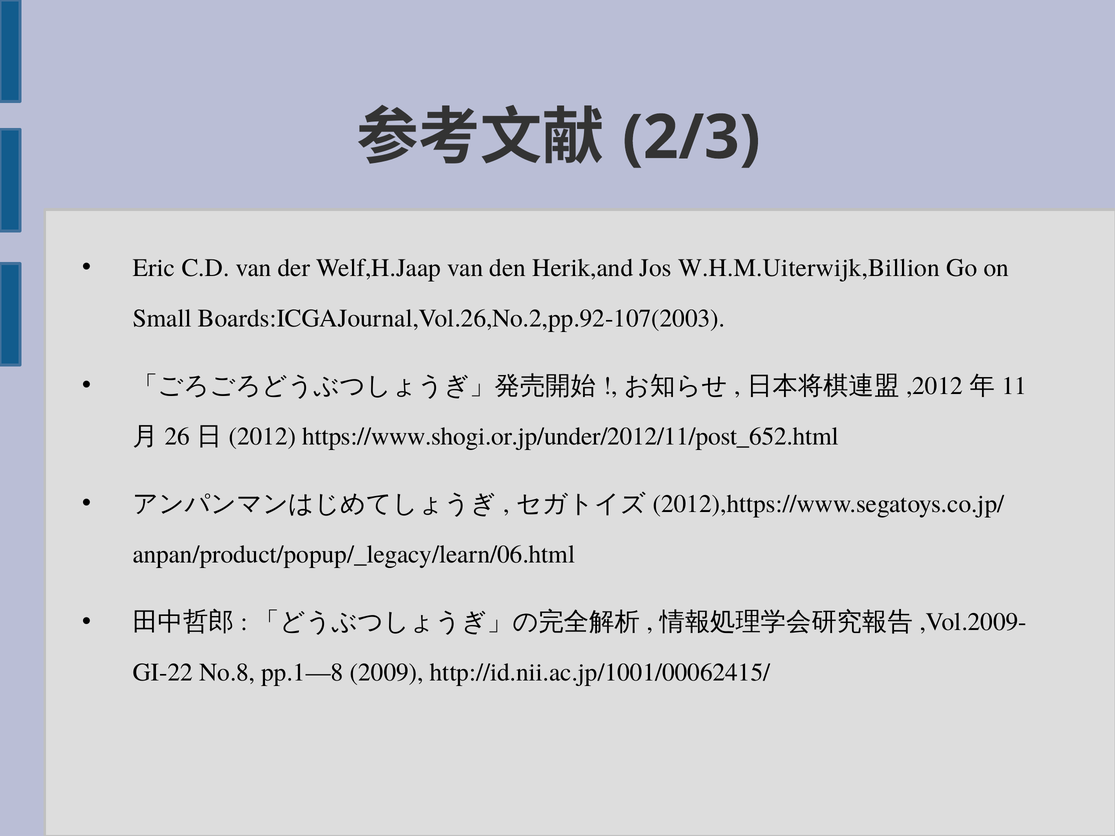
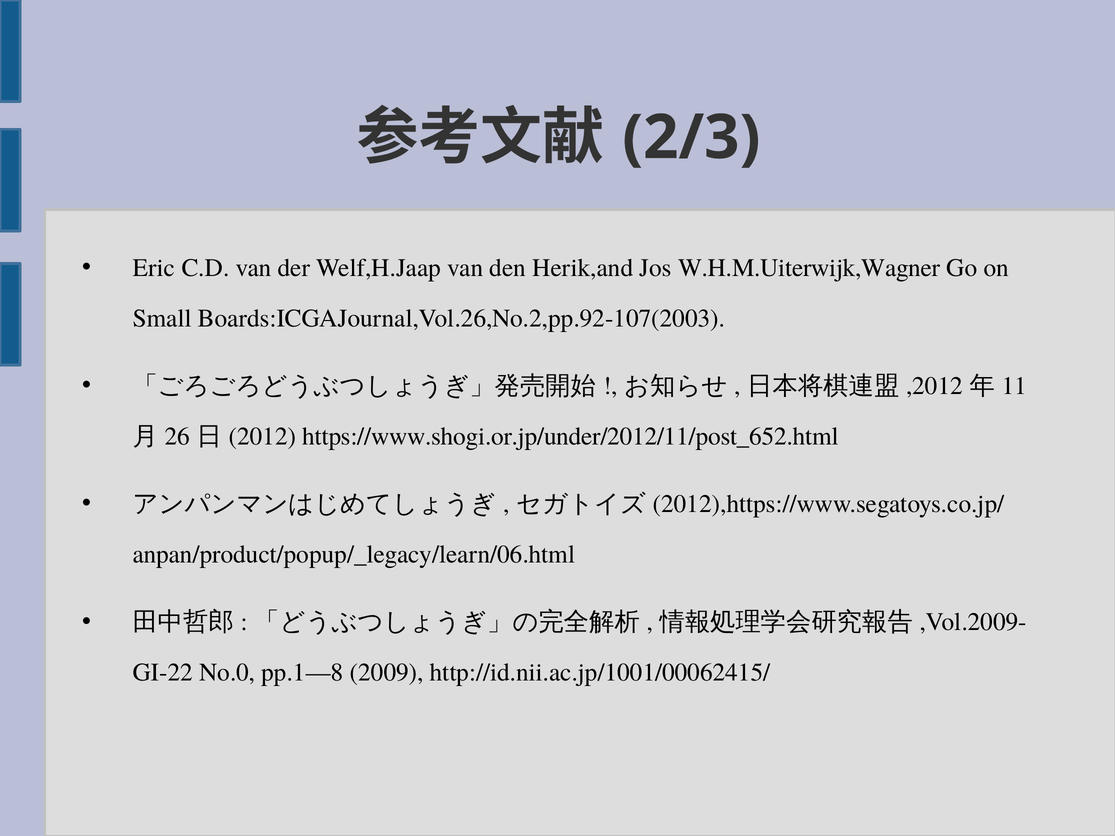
W.H.M.Uiterwijk,Billion: W.H.M.Uiterwijk,Billion -> W.H.M.Uiterwijk,Wagner
No.8: No.8 -> No.0
